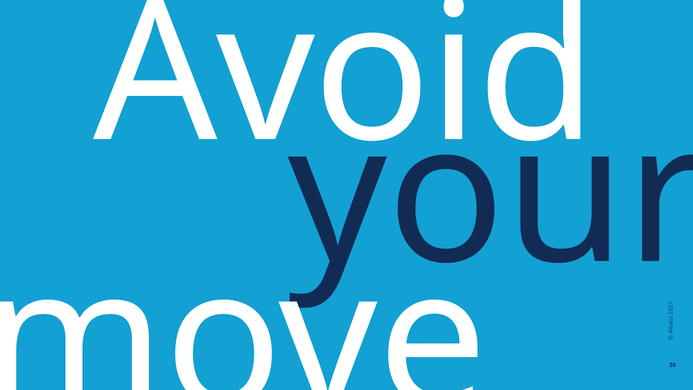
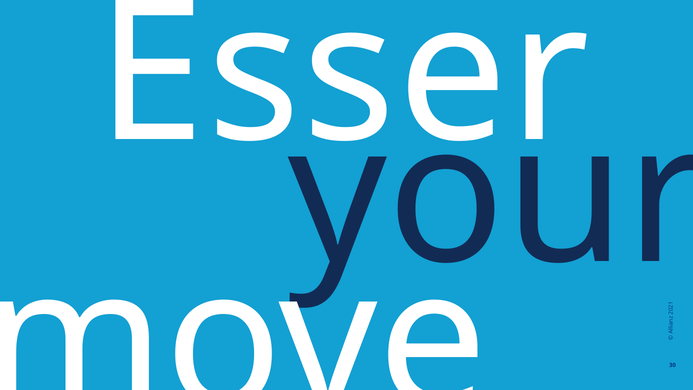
Avoid: Avoid -> Esser
